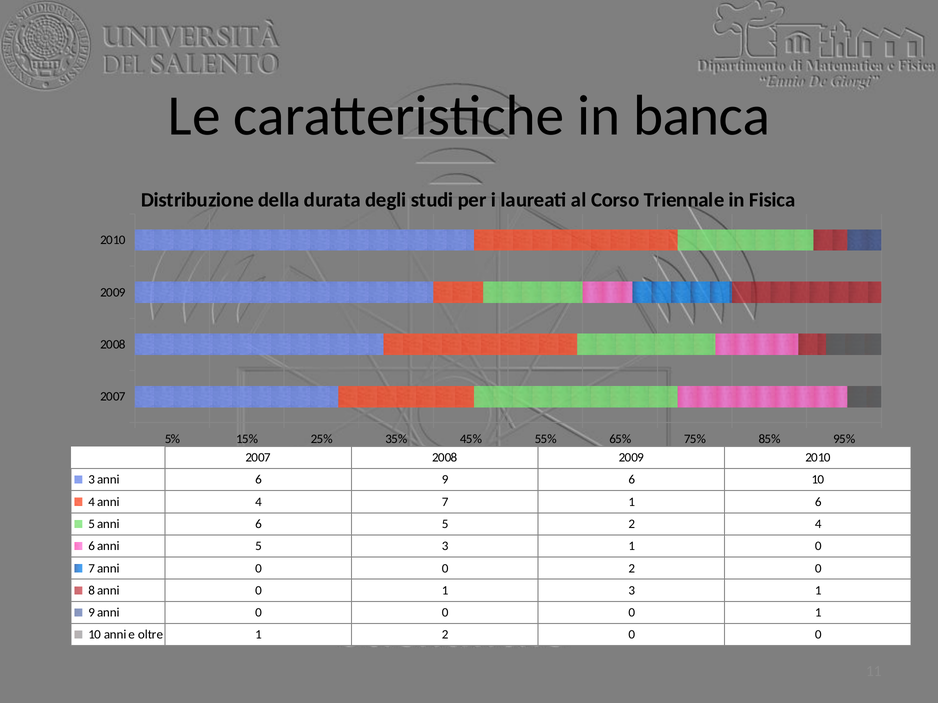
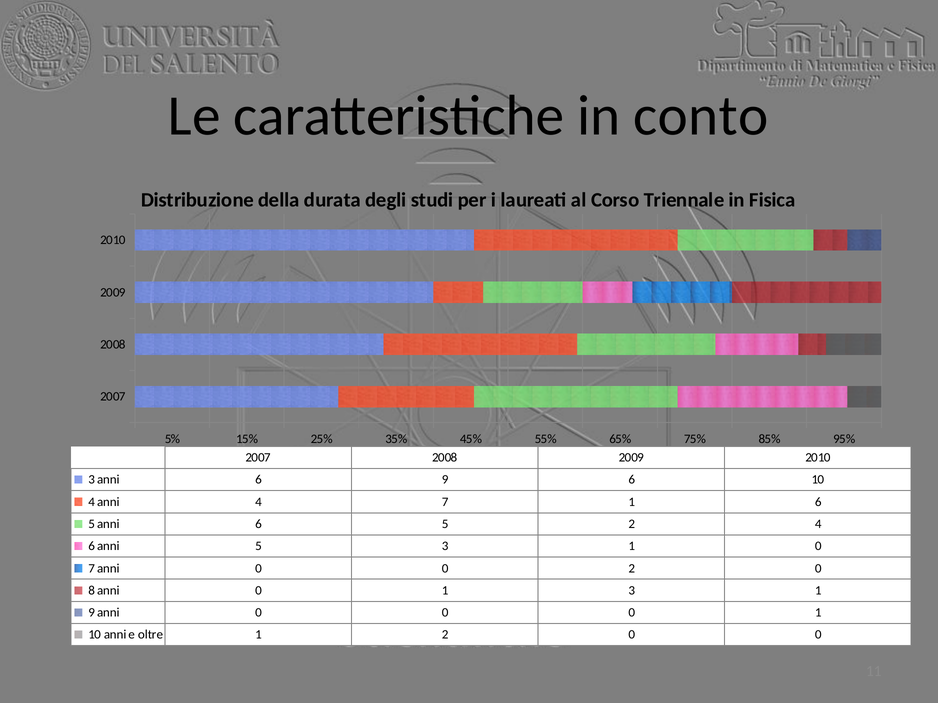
banca: banca -> conto
